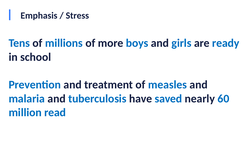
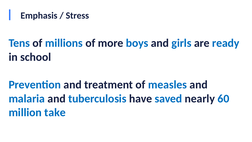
read: read -> take
